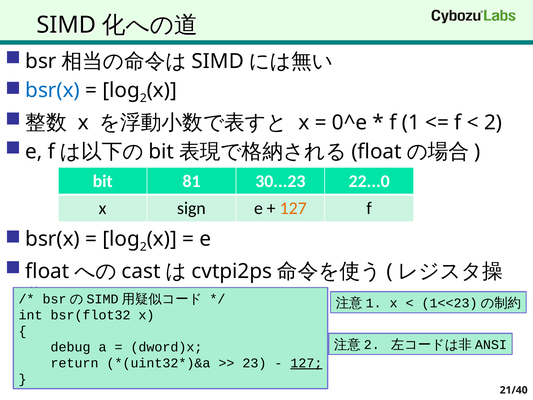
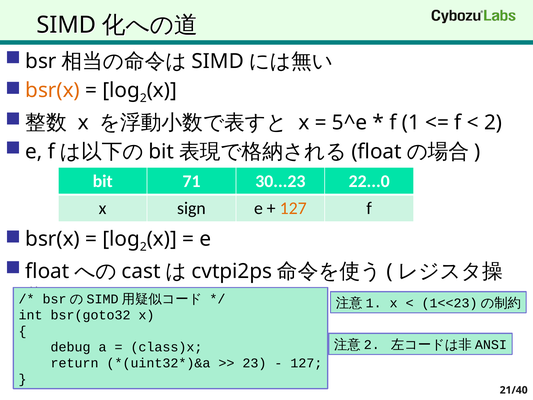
bsr(x at (53, 90) colour: blue -> orange
0^e: 0^e -> 5^e
81: 81 -> 71
bsr(flot32: bsr(flot32 -> bsr(goto32
dword)x: dword)x -> class)x
127 at (306, 363) underline: present -> none
